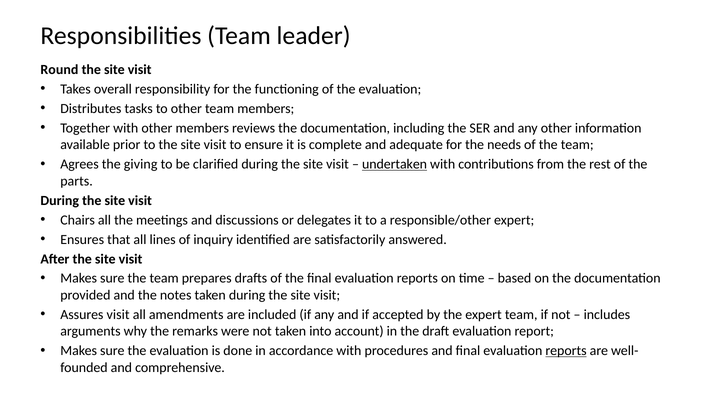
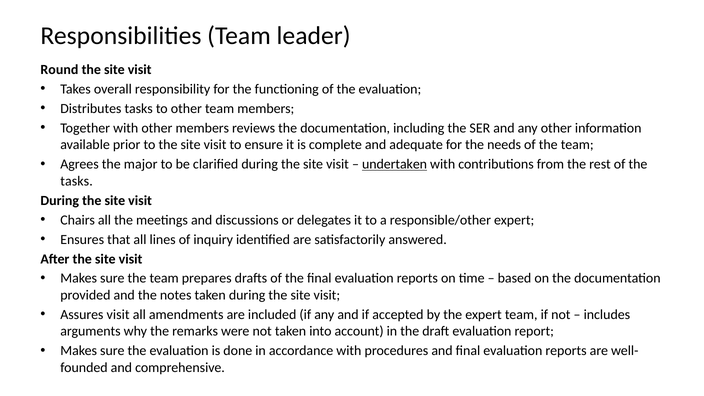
giving: giving -> major
parts at (77, 181): parts -> tasks
reports at (566, 351) underline: present -> none
